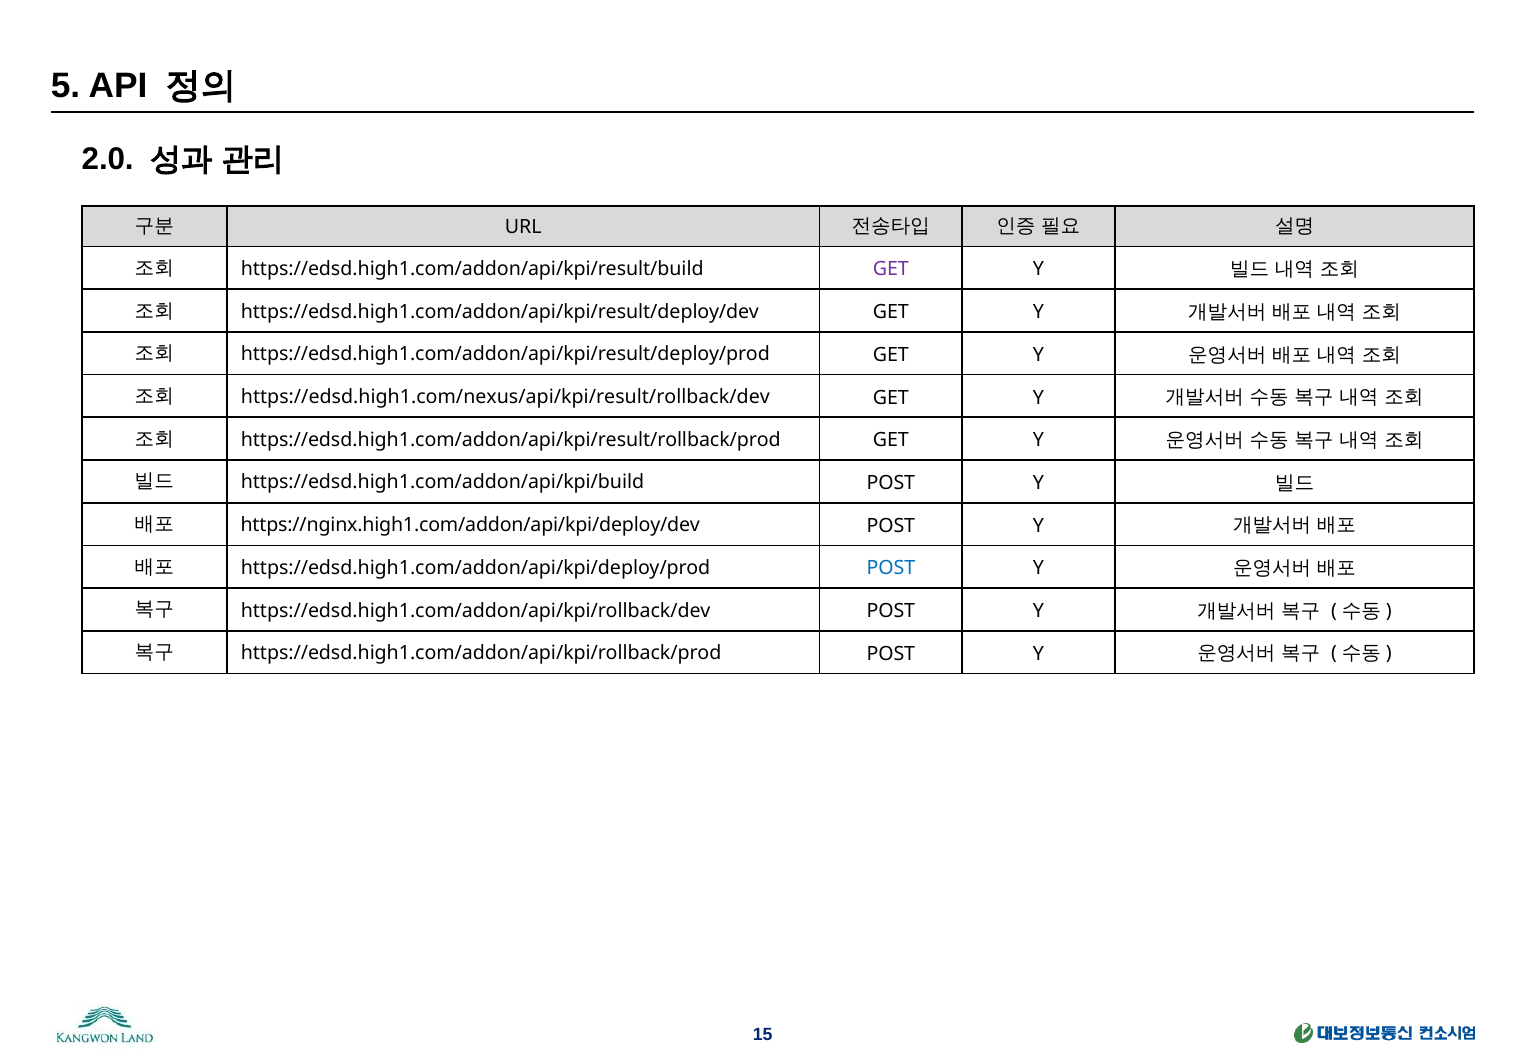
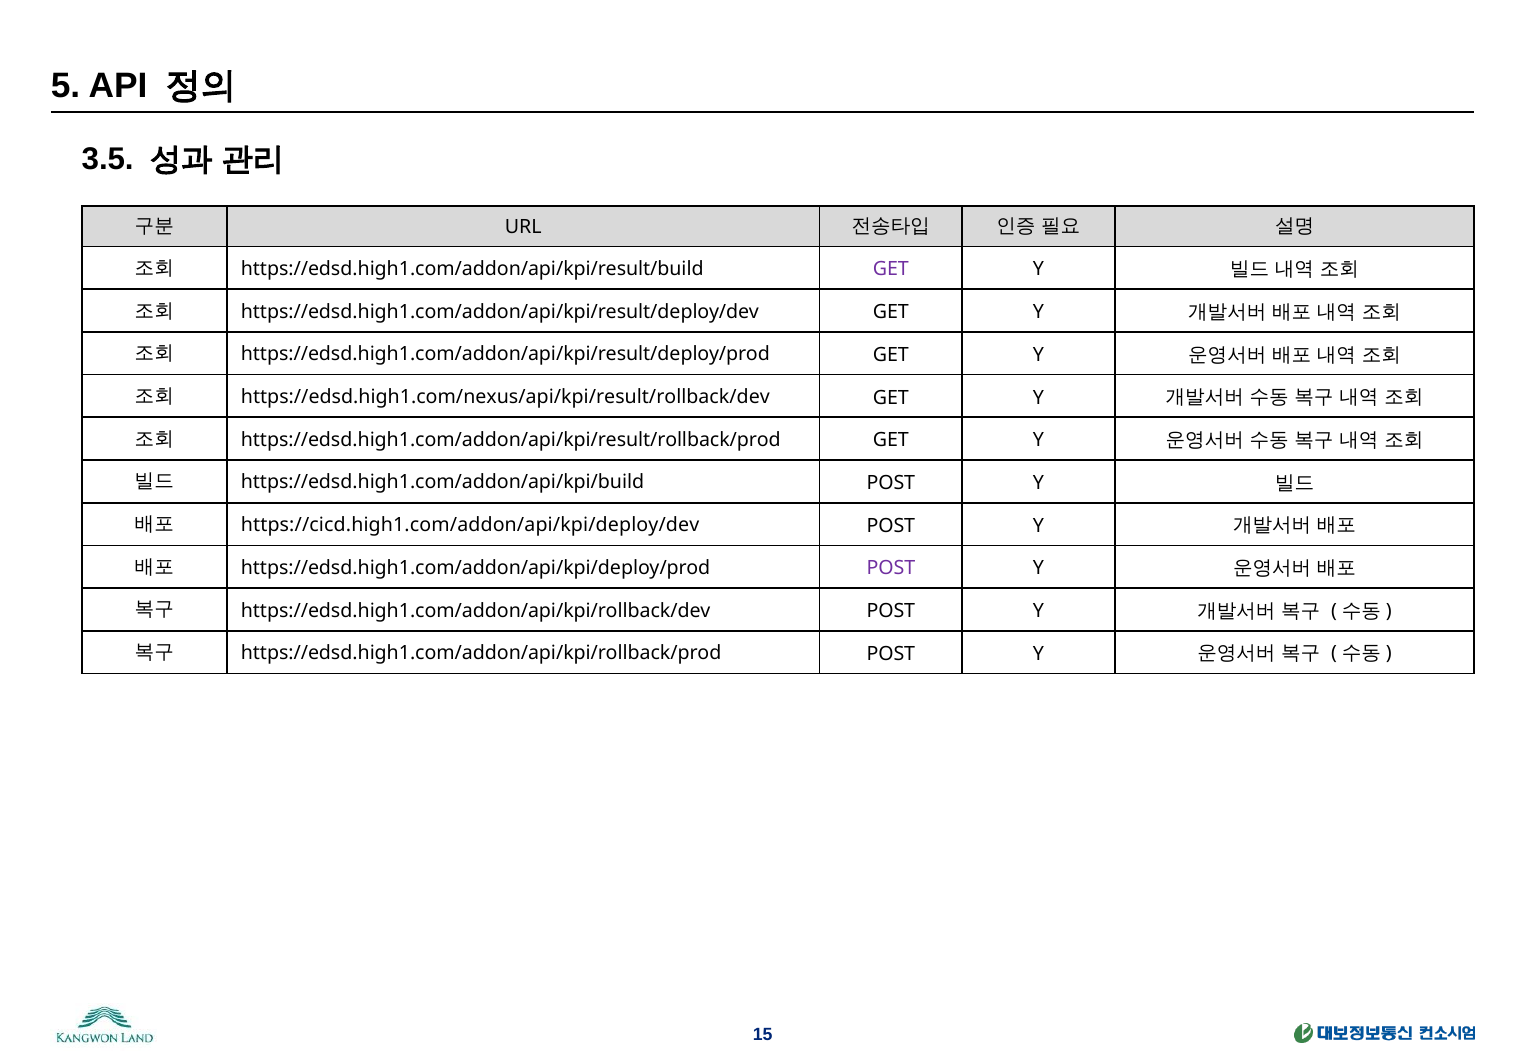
2.0: 2.0 -> 3.5
https://nginx.high1.com/addon/api/kpi/deploy/dev: https://nginx.high1.com/addon/api/kpi/deploy/dev -> https://cicd.high1.com/addon/api/kpi/deploy/dev
POST at (891, 568) colour: blue -> purple
